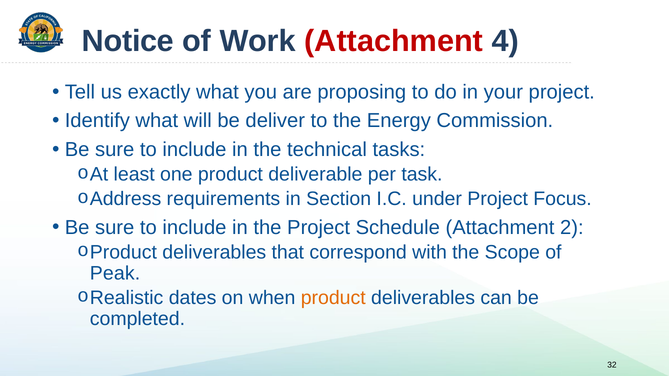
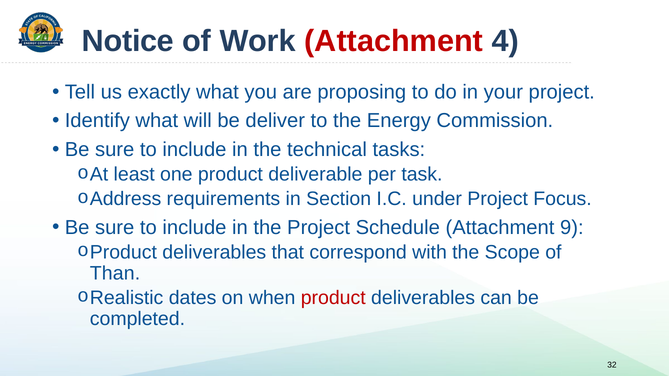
2: 2 -> 9
Peak: Peak -> Than
product at (333, 298) colour: orange -> red
